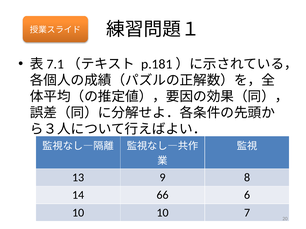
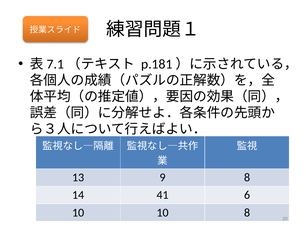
66: 66 -> 41
10 7: 7 -> 8
